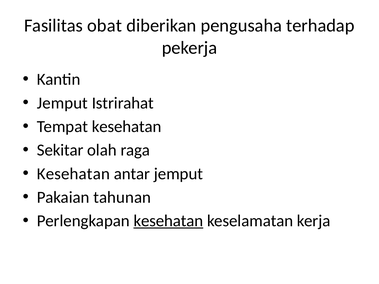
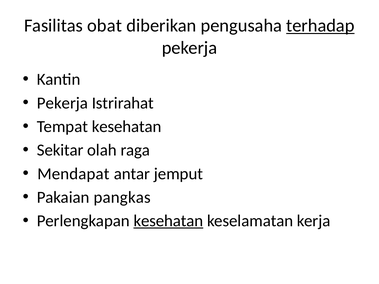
terhadap underline: none -> present
Jemput at (62, 103): Jemput -> Pekerja
Kesehatan at (73, 174): Kesehatan -> Mendapat
tahunan: tahunan -> pangkas
